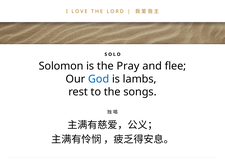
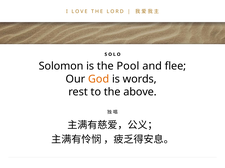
Pray: Pray -> Pool
God colour: blue -> orange
lambs: lambs -> words
songs: songs -> above
